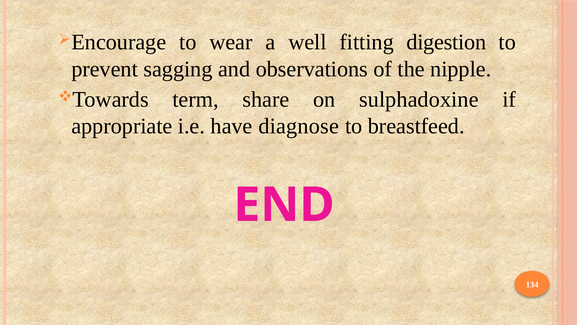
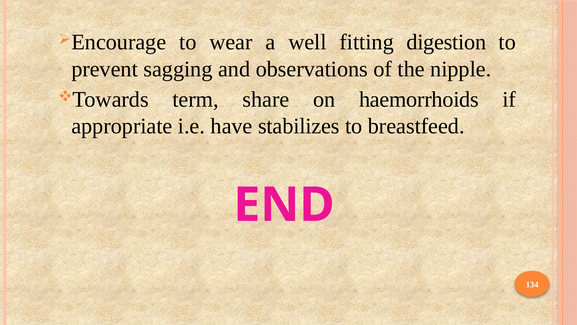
sulphadoxine: sulphadoxine -> haemorrhoids
diagnose: diagnose -> stabilizes
